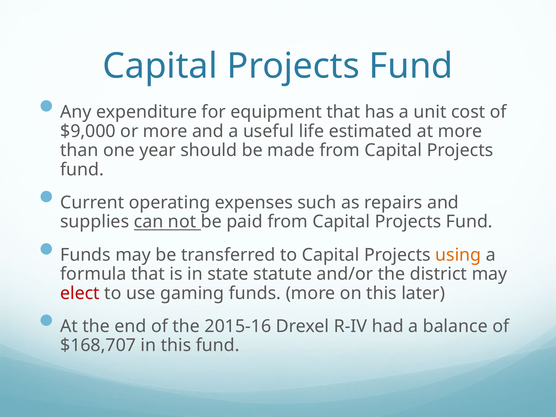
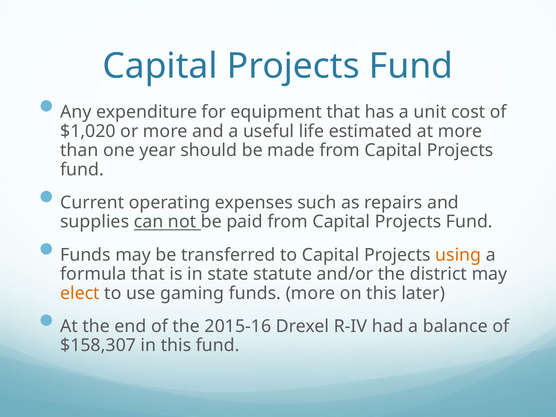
$9,000: $9,000 -> $1,020
elect colour: red -> orange
$168,707: $168,707 -> $158,307
